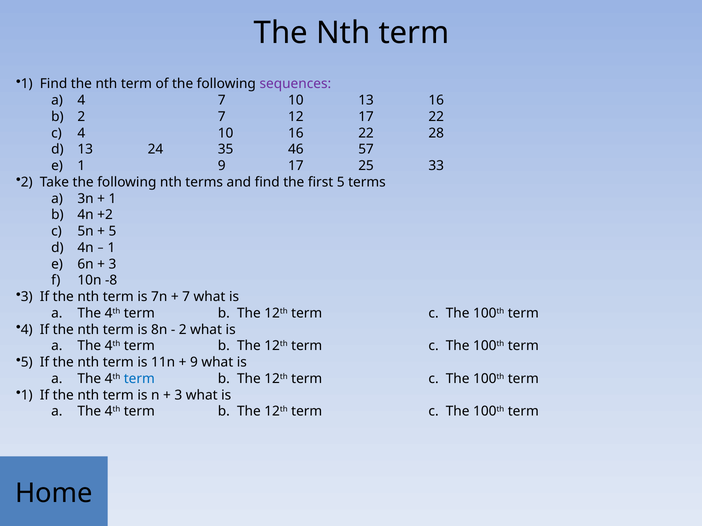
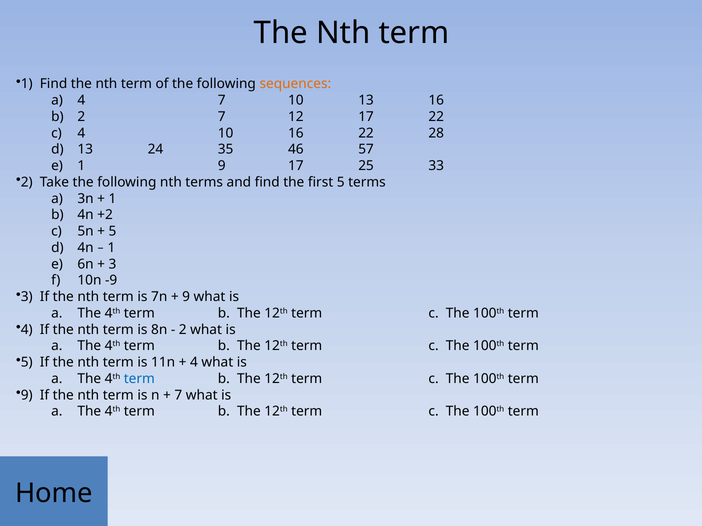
sequences colour: purple -> orange
-8: -8 -> -9
7 at (186, 297): 7 -> 9
9 at (194, 363): 9 -> 4
1 at (27, 395): 1 -> 9
3 at (178, 395): 3 -> 7
